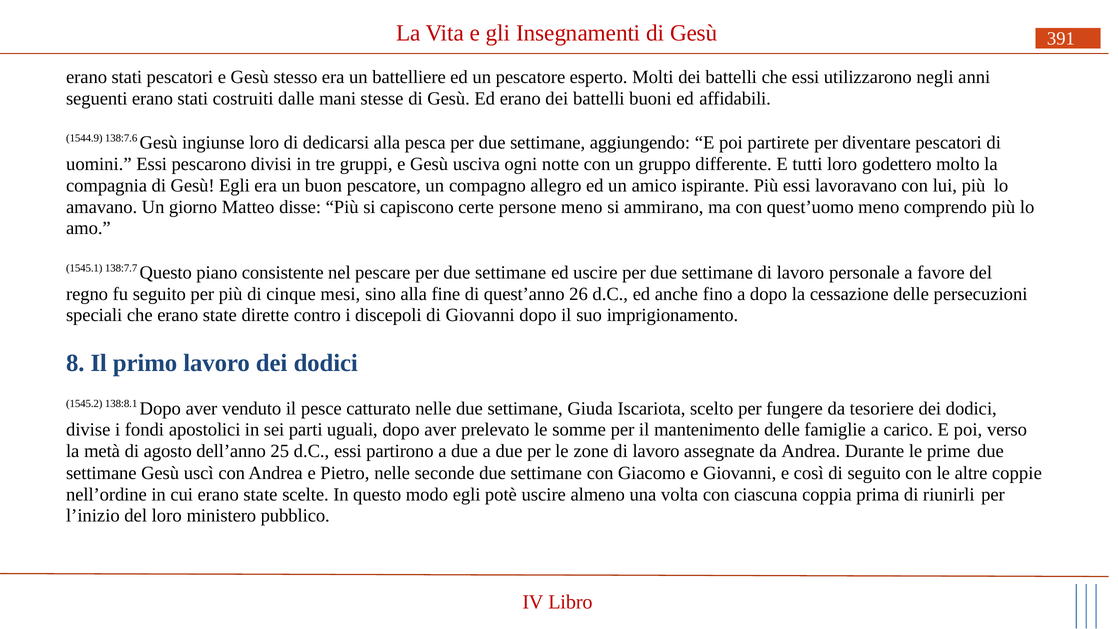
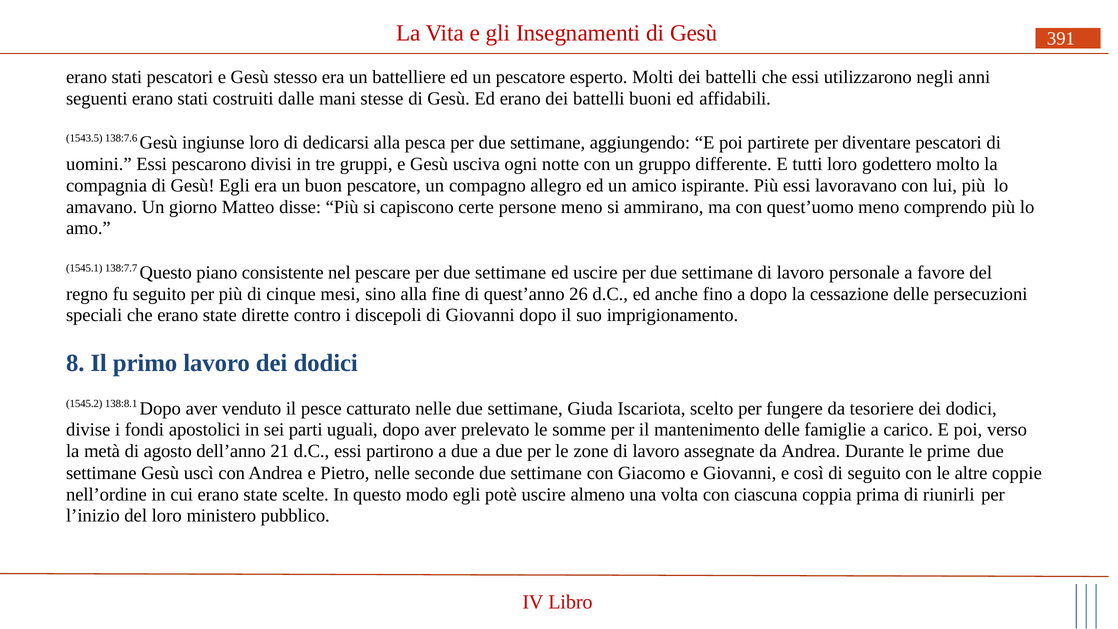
1544.9: 1544.9 -> 1543.5
25: 25 -> 21
